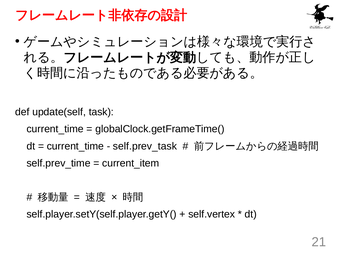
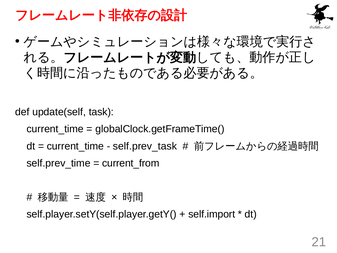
current_item: current_item -> current_from
self.vertex: self.vertex -> self.import
